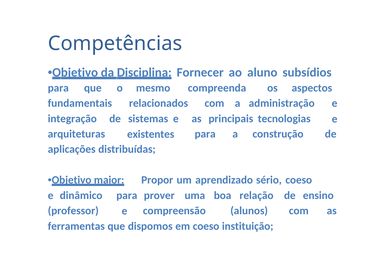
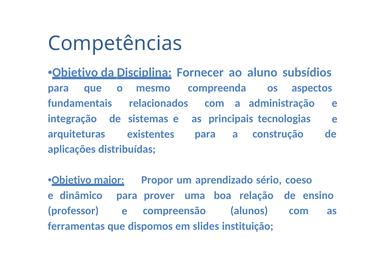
em coeso: coeso -> slides
